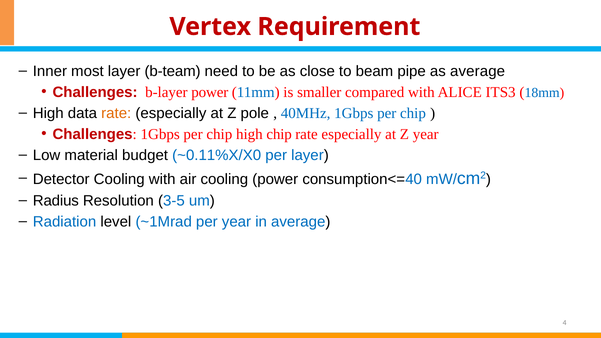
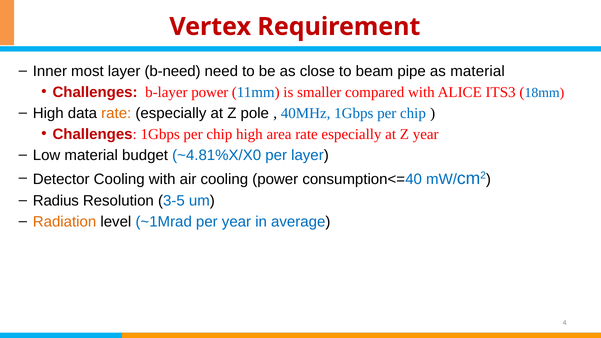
b-team: b-team -> b-need
as average: average -> material
high chip: chip -> area
~0.11%X/X0: ~0.11%X/X0 -> ~4.81%X/X0
Radiation colour: blue -> orange
